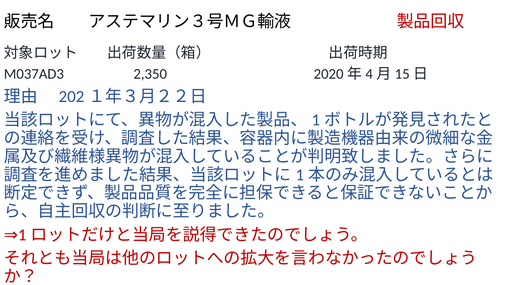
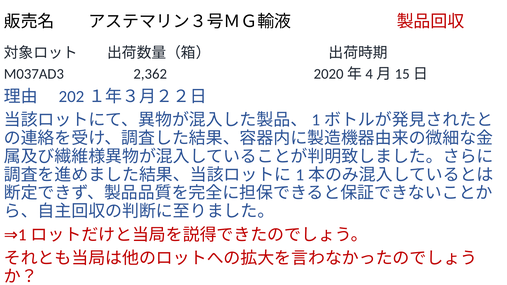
2,350: 2,350 -> 2,362
